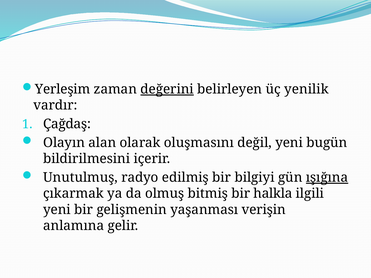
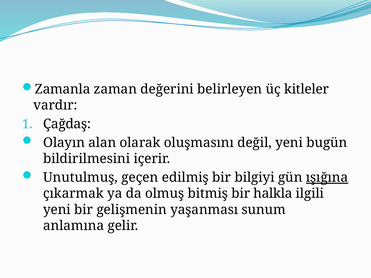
Yerleşim: Yerleşim -> Zamanla
değerini underline: present -> none
yenilik: yenilik -> kitleler
radyo: radyo -> geçen
verişin: verişin -> sunum
